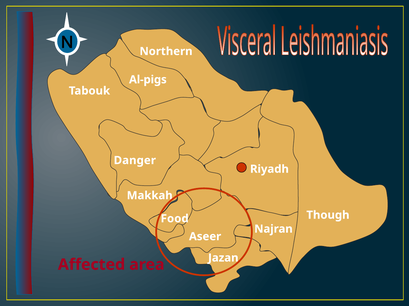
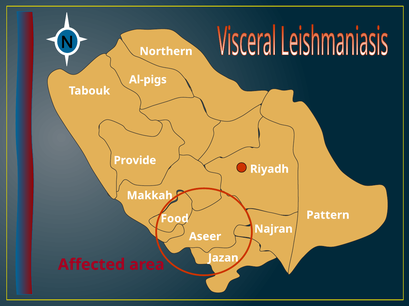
Danger: Danger -> Provide
Though: Though -> Pattern
